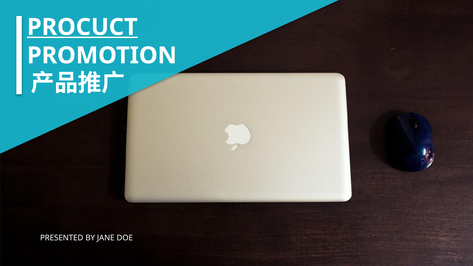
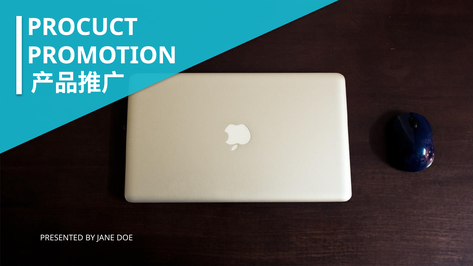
PROCUCT underline: present -> none
